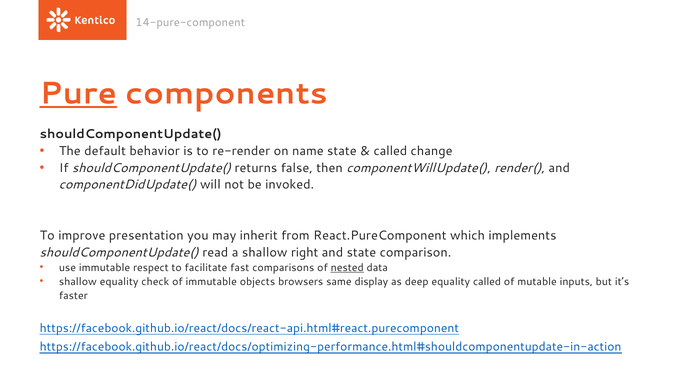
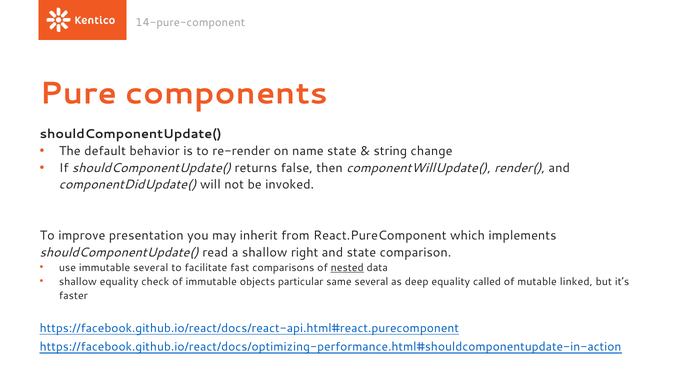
Pure underline: present -> none
called at (390, 151): called -> string
immutable respect: respect -> several
browsers: browsers -> particular
same display: display -> several
inputs: inputs -> linked
